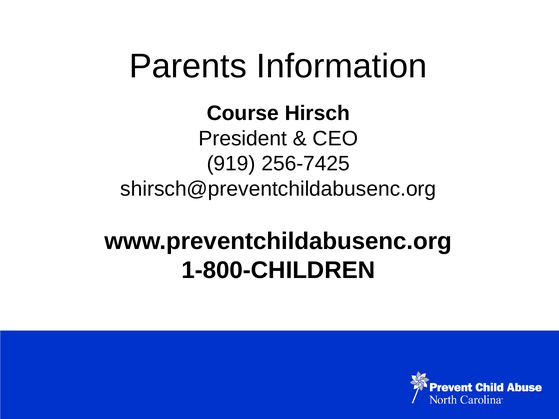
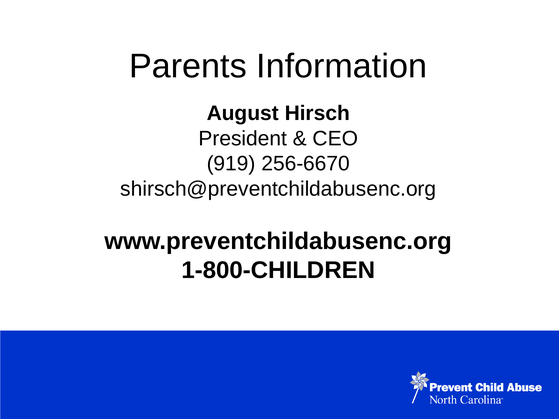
Course: Course -> August
256-7425: 256-7425 -> 256-6670
